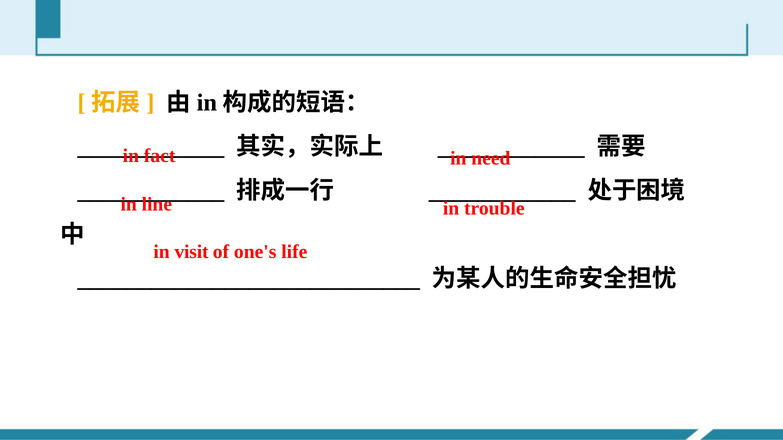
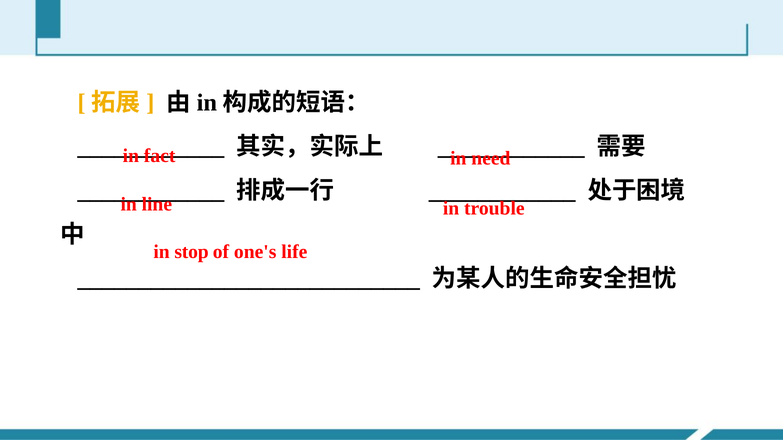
visit: visit -> stop
